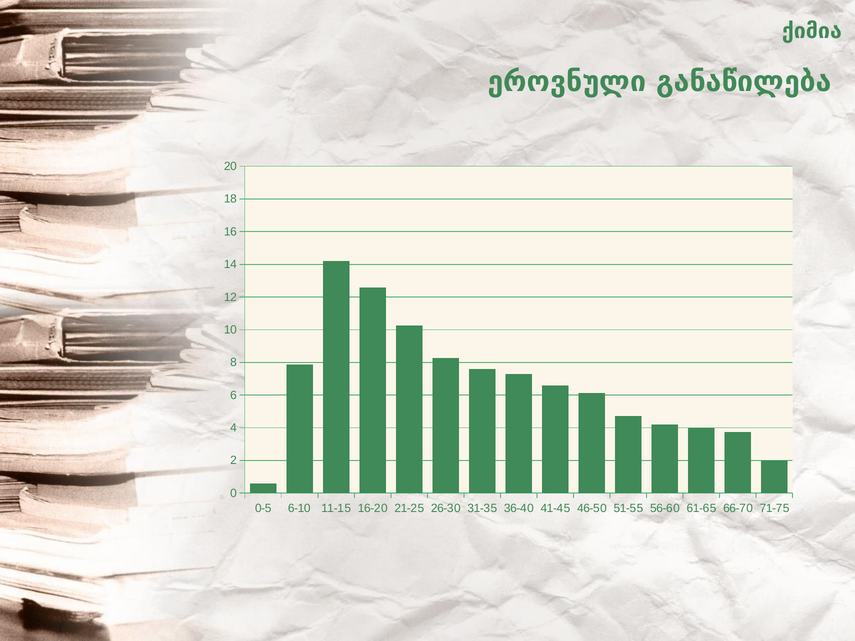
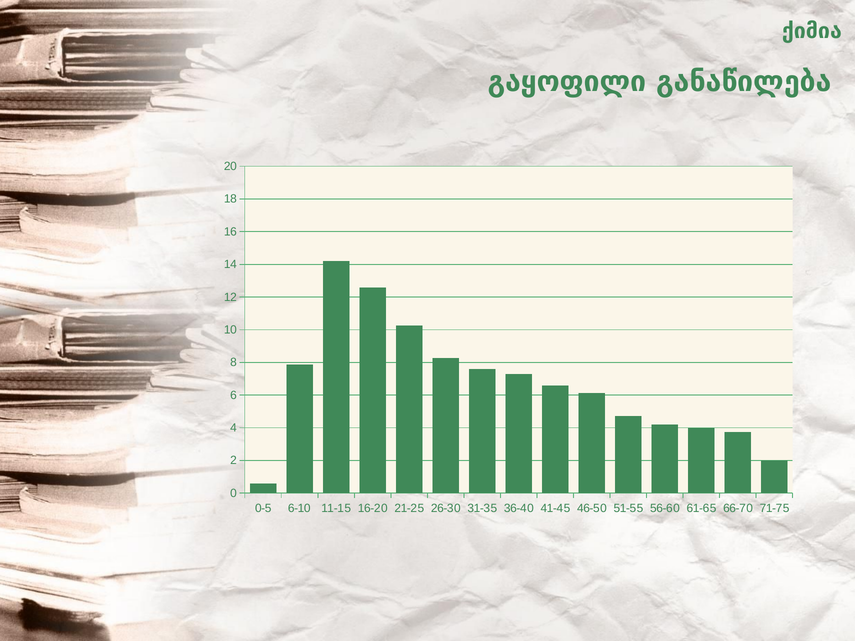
ეროვნული: ეროვნული -> გაყოფილი
